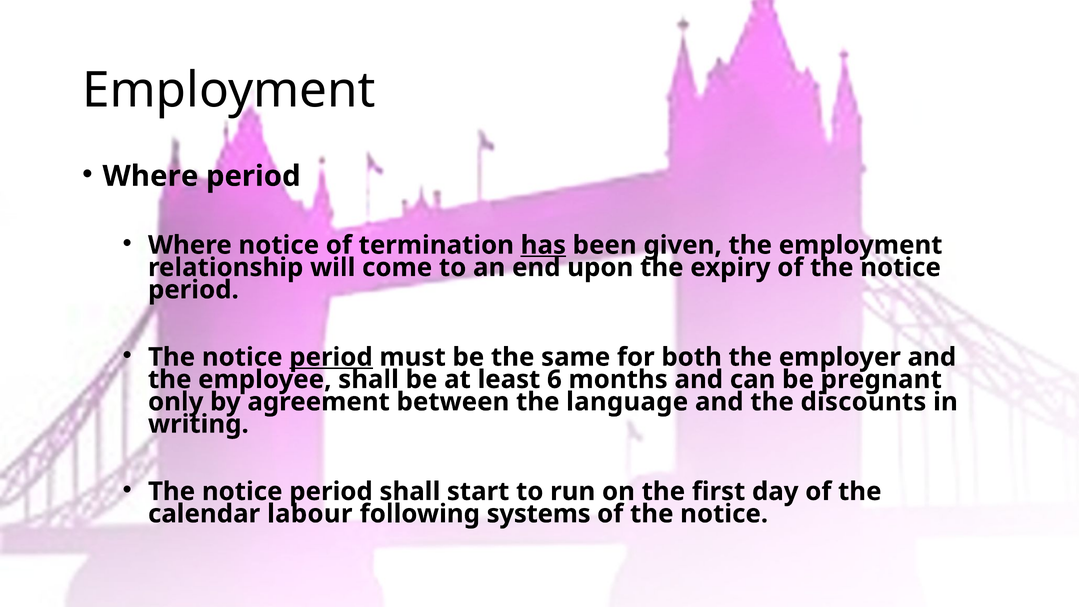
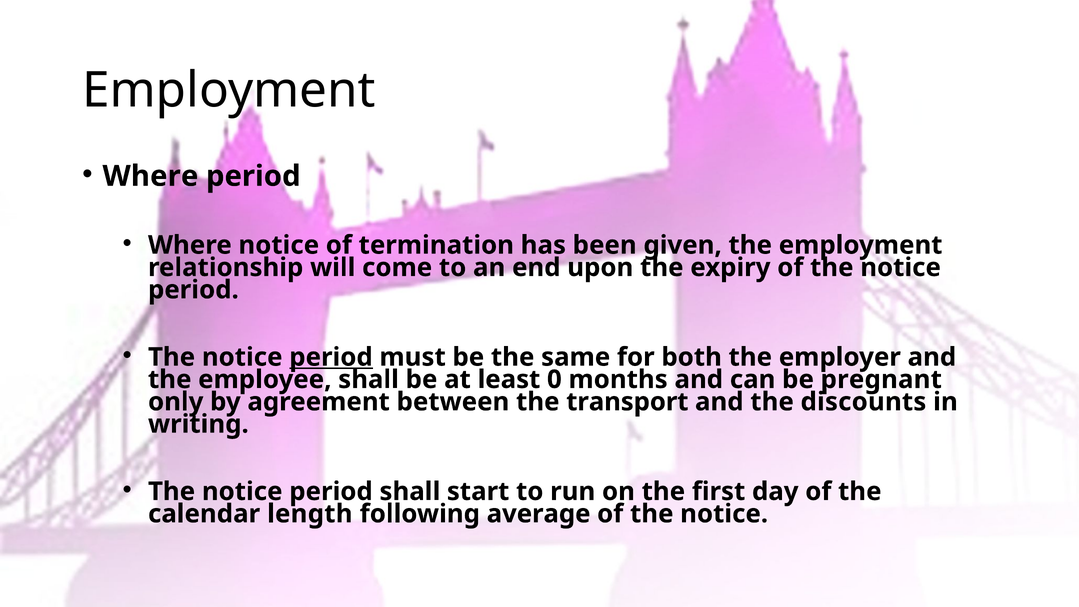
has underline: present -> none
6: 6 -> 0
language: language -> transport
labour: labour -> length
systems: systems -> average
